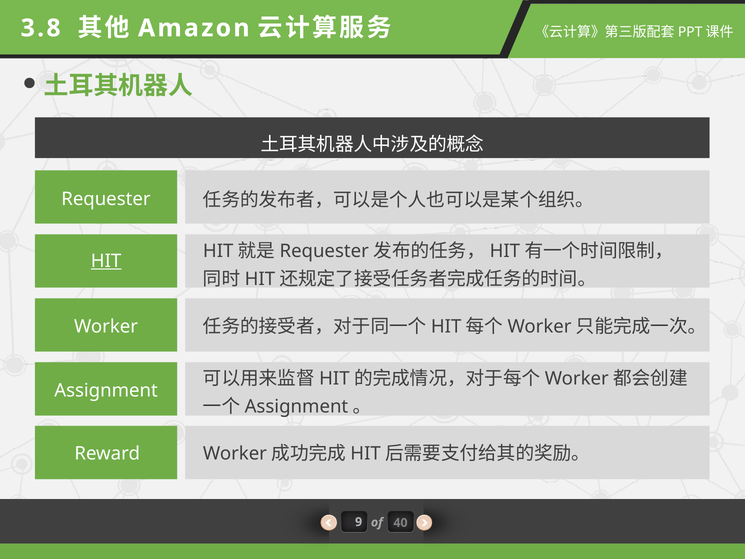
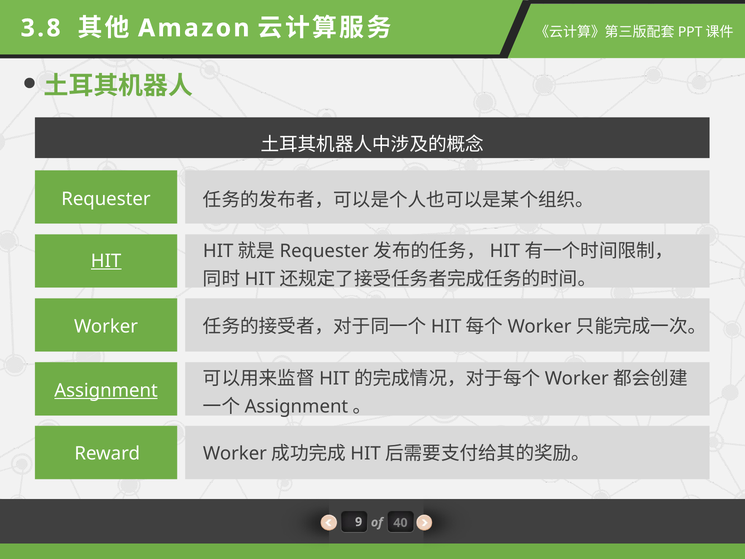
Assignment underline: none -> present
